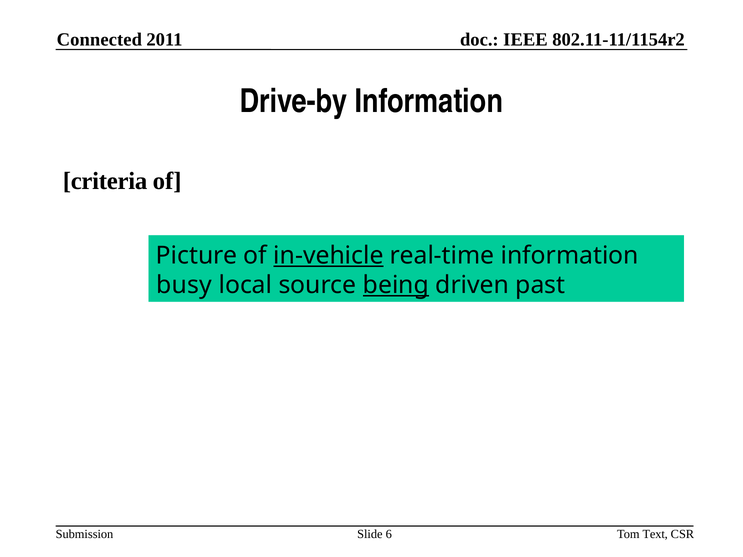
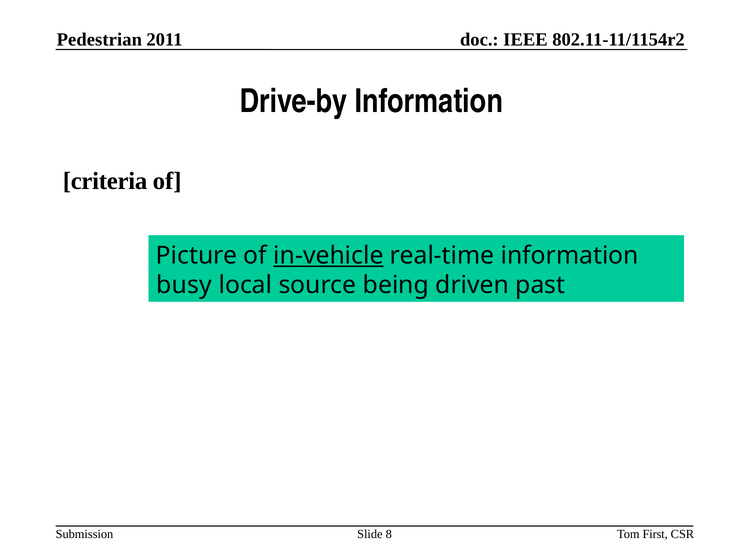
Connected: Connected -> Pedestrian
being underline: present -> none
Text: Text -> First
6: 6 -> 8
